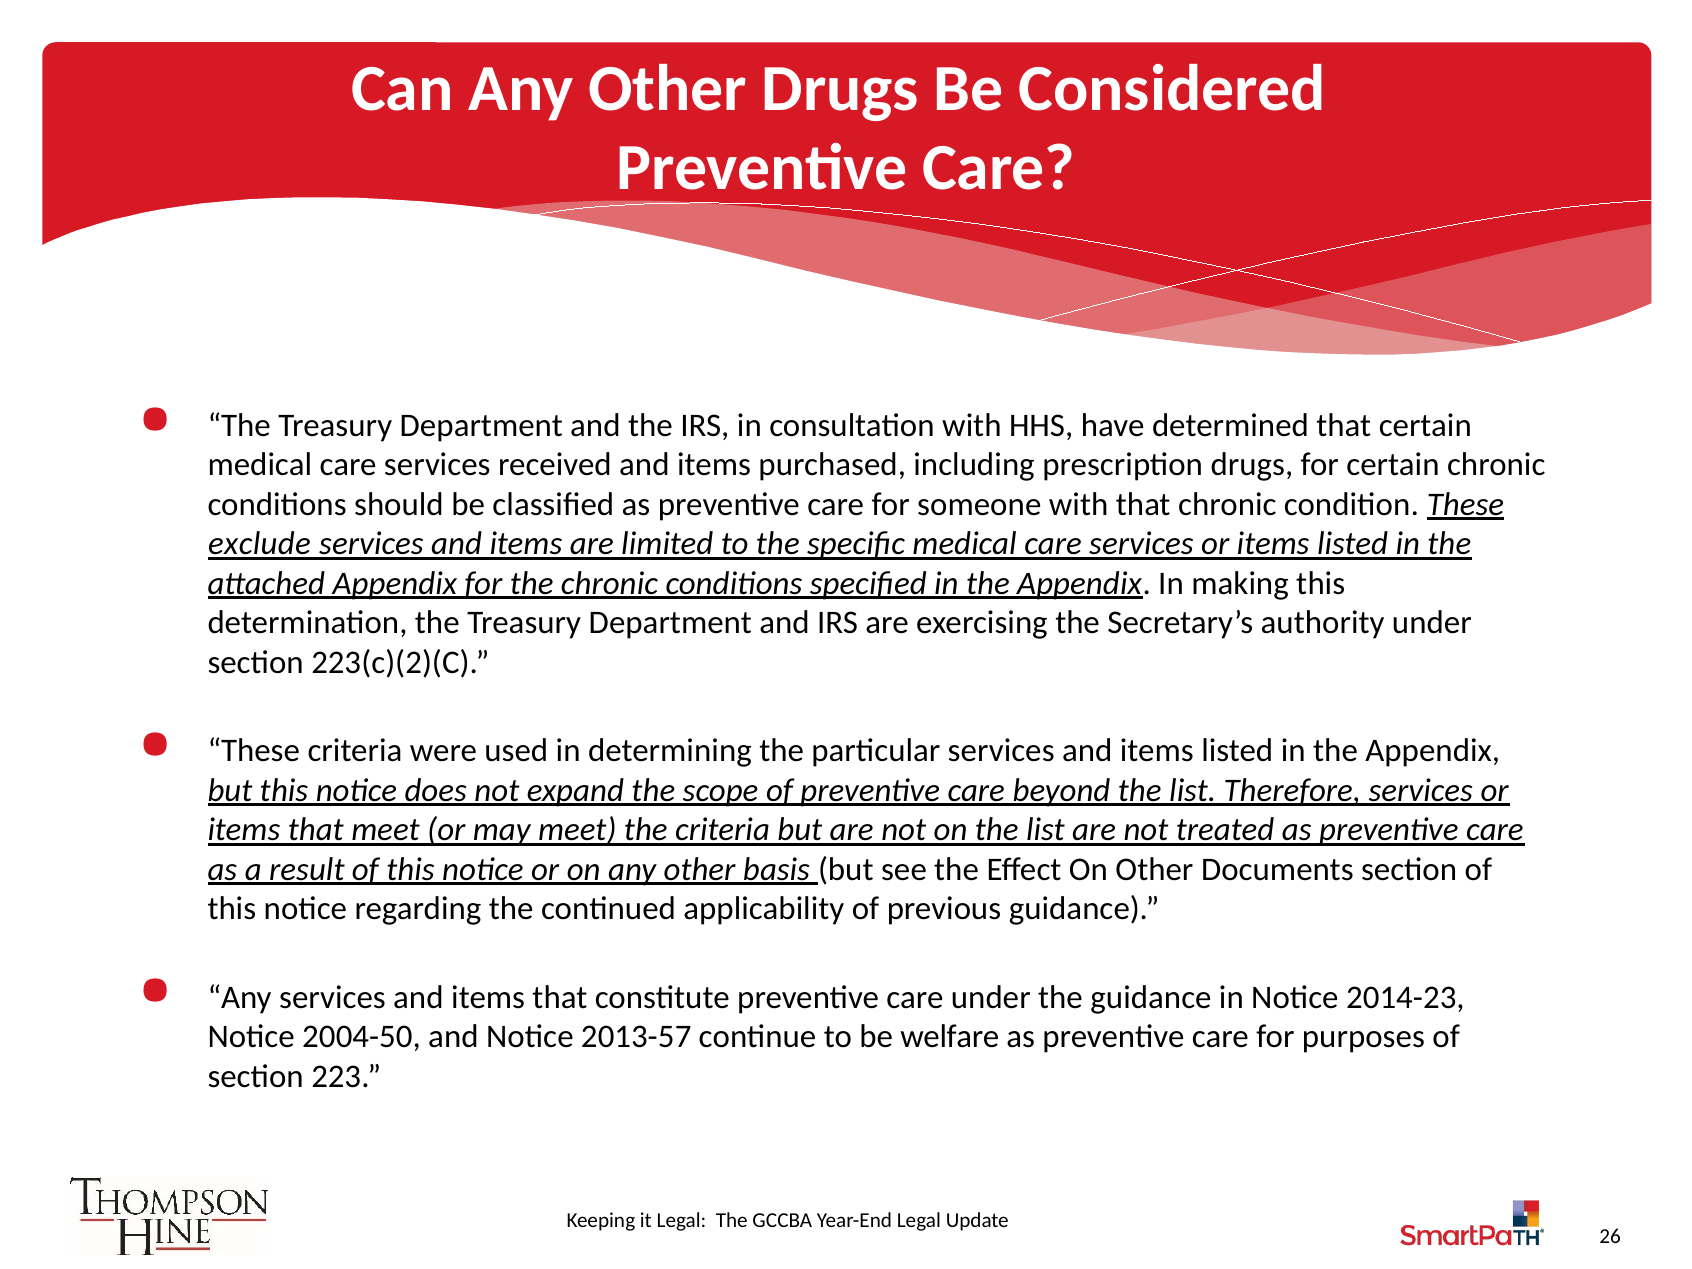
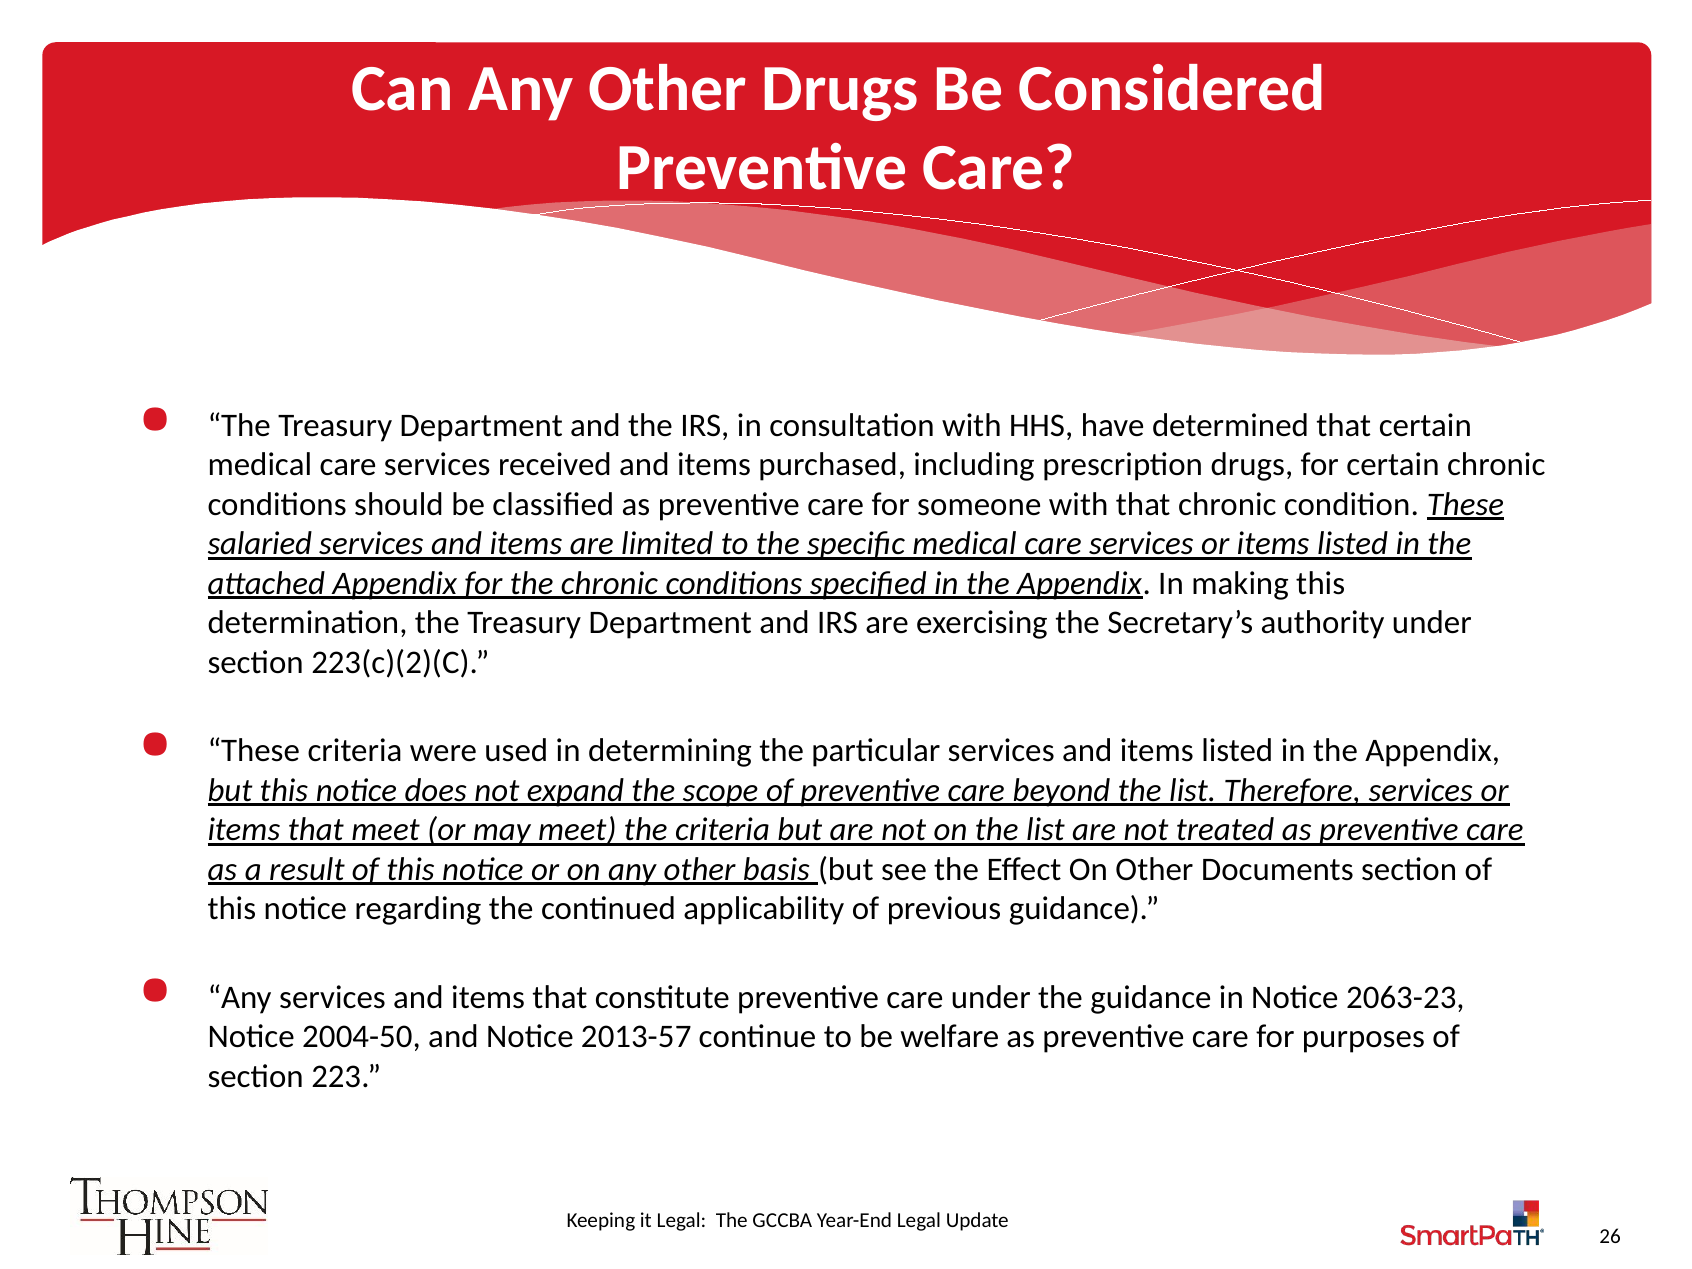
exclude: exclude -> salaried
2014-23: 2014-23 -> 2063-23
